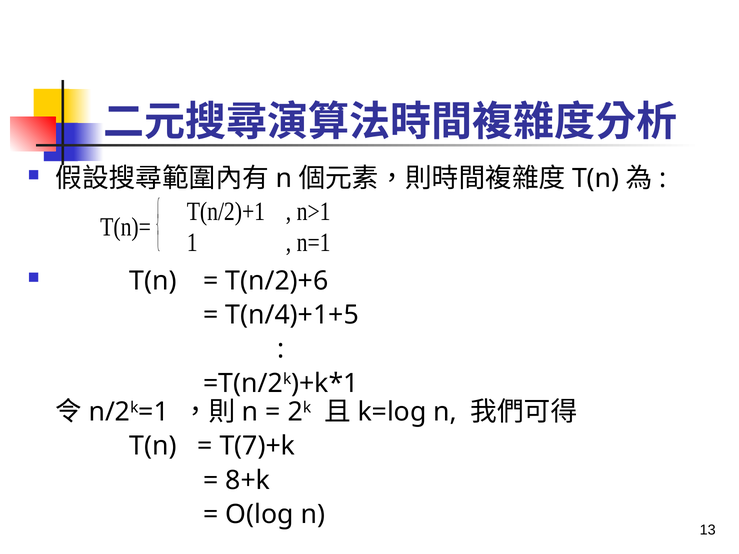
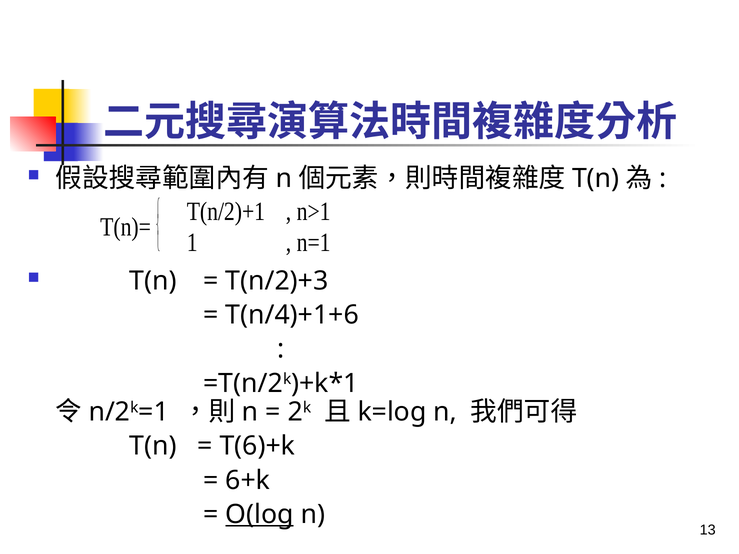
T(n/2)+6: T(n/2)+6 -> T(n/2)+3
T(n/4)+1+5: T(n/4)+1+5 -> T(n/4)+1+6
T(7)+k: T(7)+k -> T(6)+k
8+k: 8+k -> 6+k
O(log underline: none -> present
